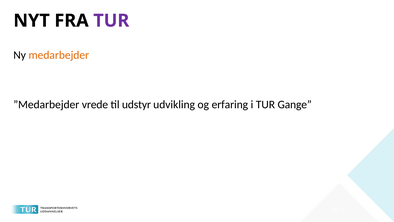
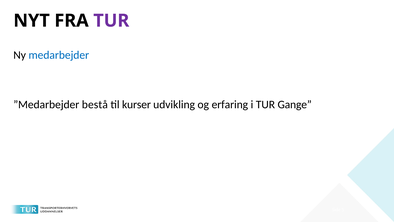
medarbejder colour: orange -> blue
vrede: vrede -> bestå
udstyr: udstyr -> kurser
